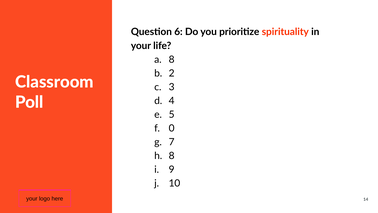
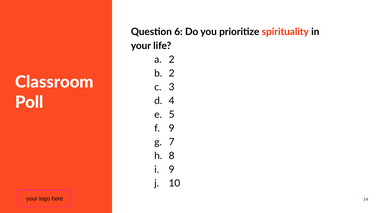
8 at (172, 59): 8 -> 2
0 at (172, 128): 0 -> 9
